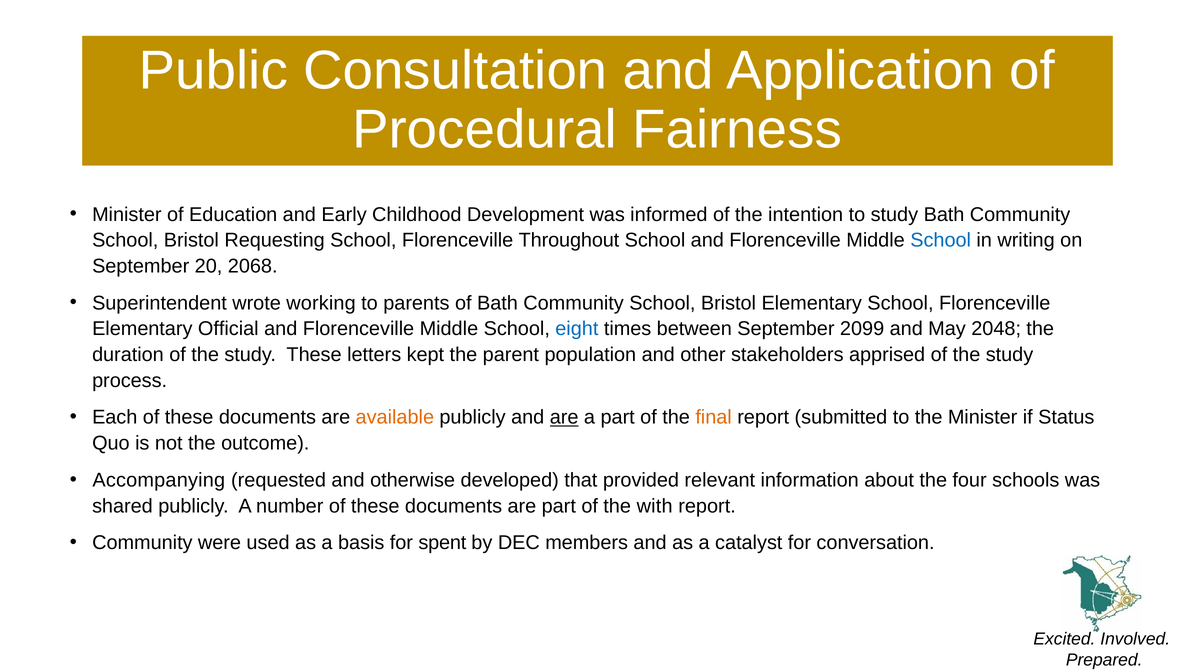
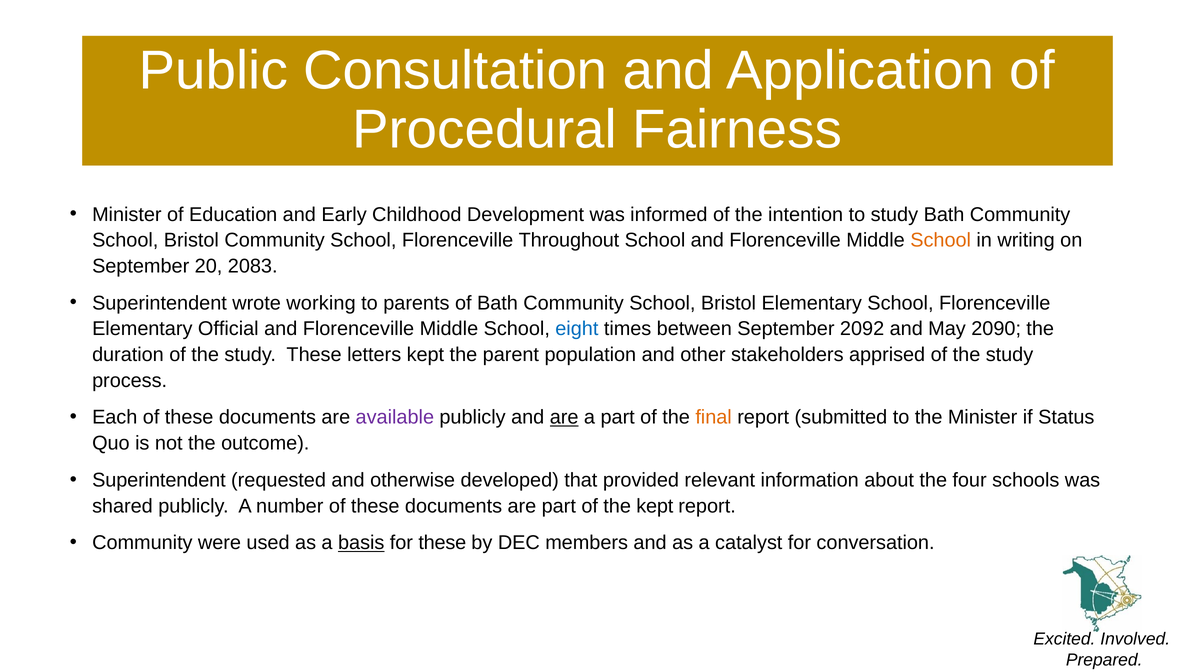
Bristol Requesting: Requesting -> Community
School at (941, 240) colour: blue -> orange
2068: 2068 -> 2083
2099: 2099 -> 2092
2048: 2048 -> 2090
available colour: orange -> purple
Accompanying at (159, 480): Accompanying -> Superintendent
the with: with -> kept
basis underline: none -> present
for spent: spent -> these
